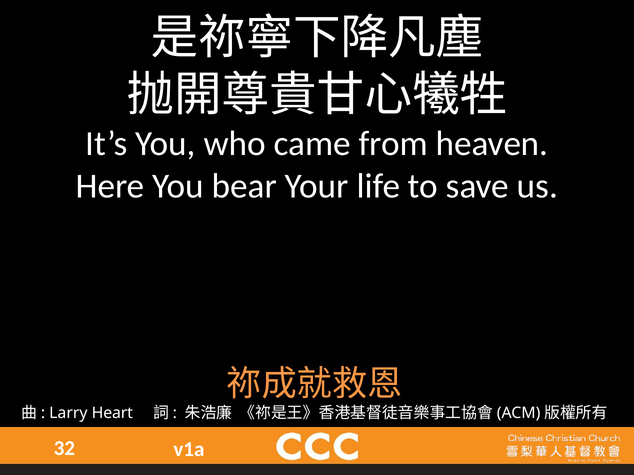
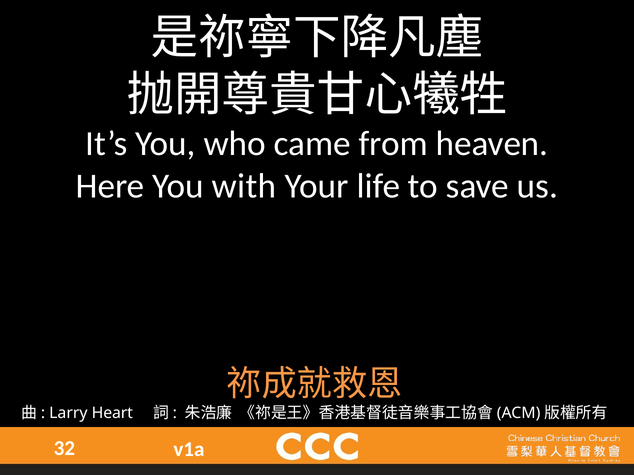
bear: bear -> with
